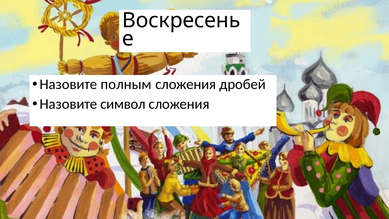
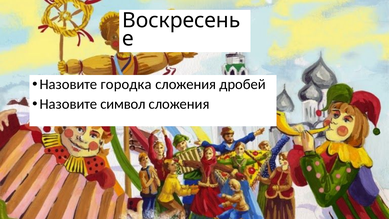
полным: полным -> городка
